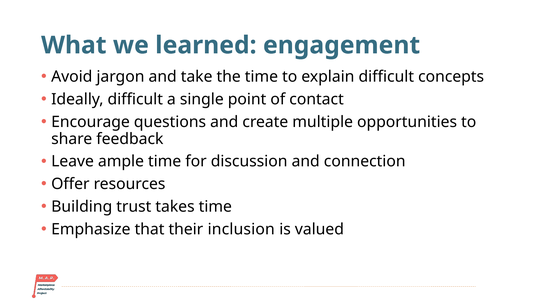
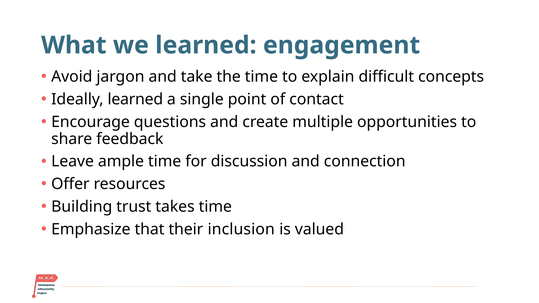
Ideally difficult: difficult -> learned
